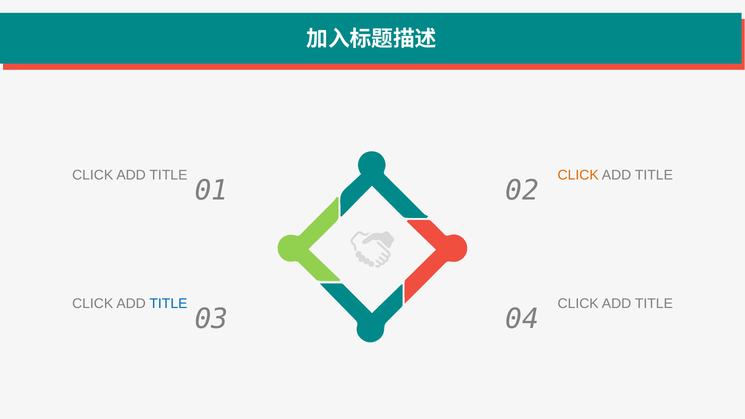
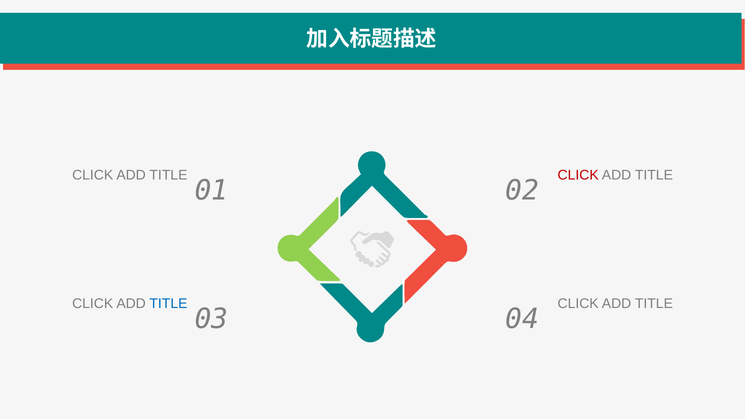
CLICK at (578, 175) colour: orange -> red
